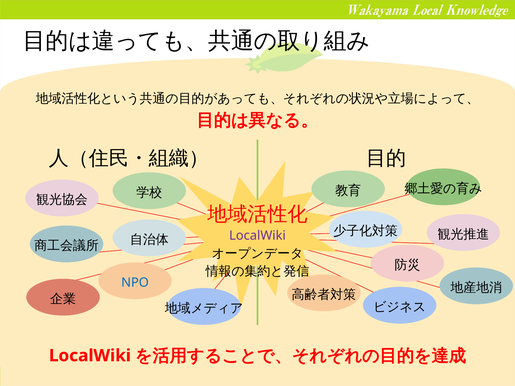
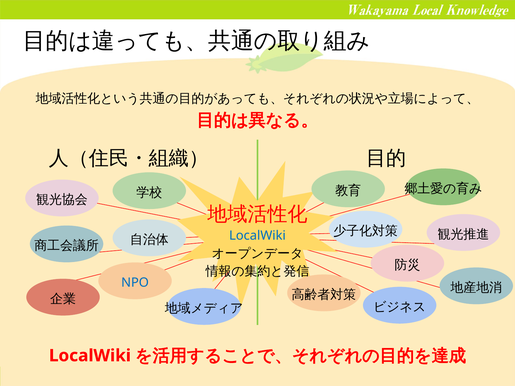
LocalWiki at (257, 236) colour: purple -> blue
